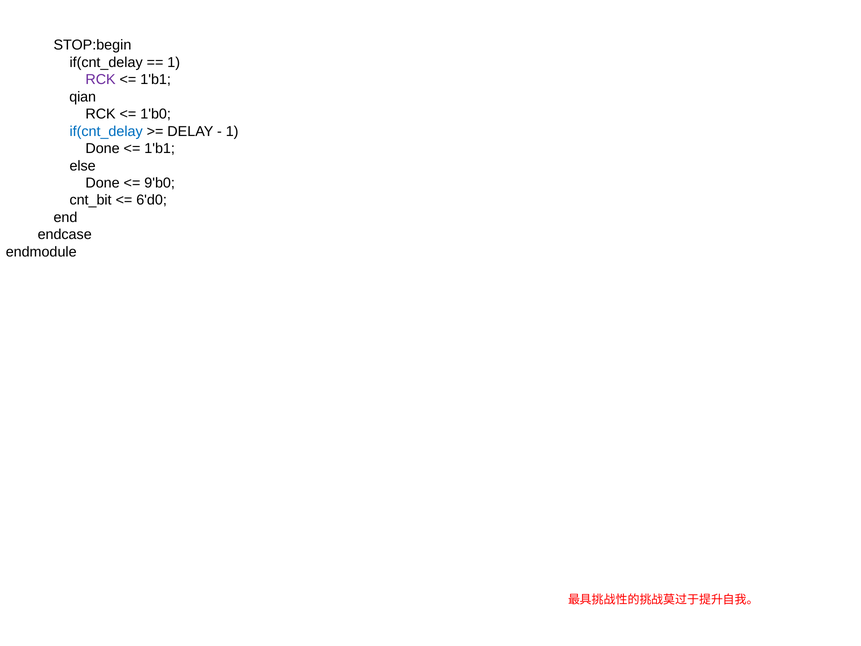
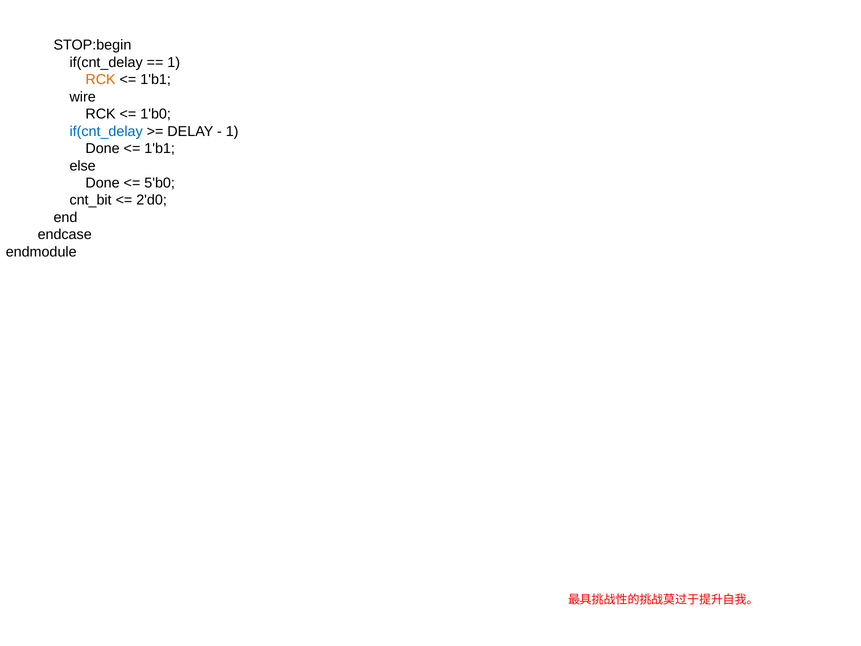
RCK at (101, 80) colour: purple -> orange
qian: qian -> wire
9'b0: 9'b0 -> 5'b0
6'd0: 6'd0 -> 2'd0
